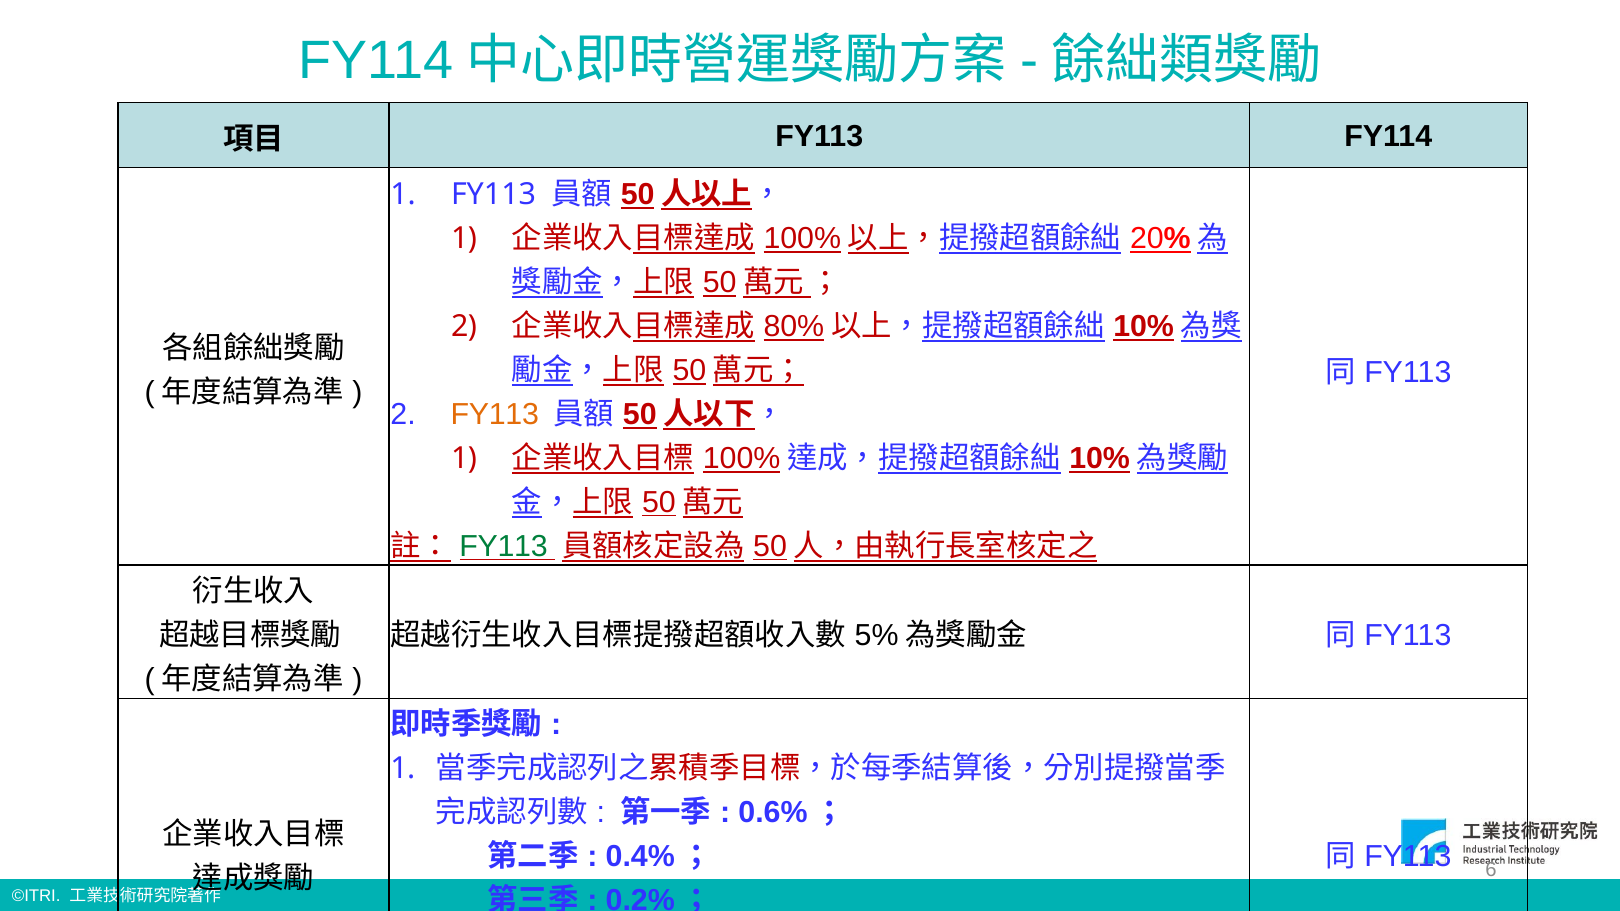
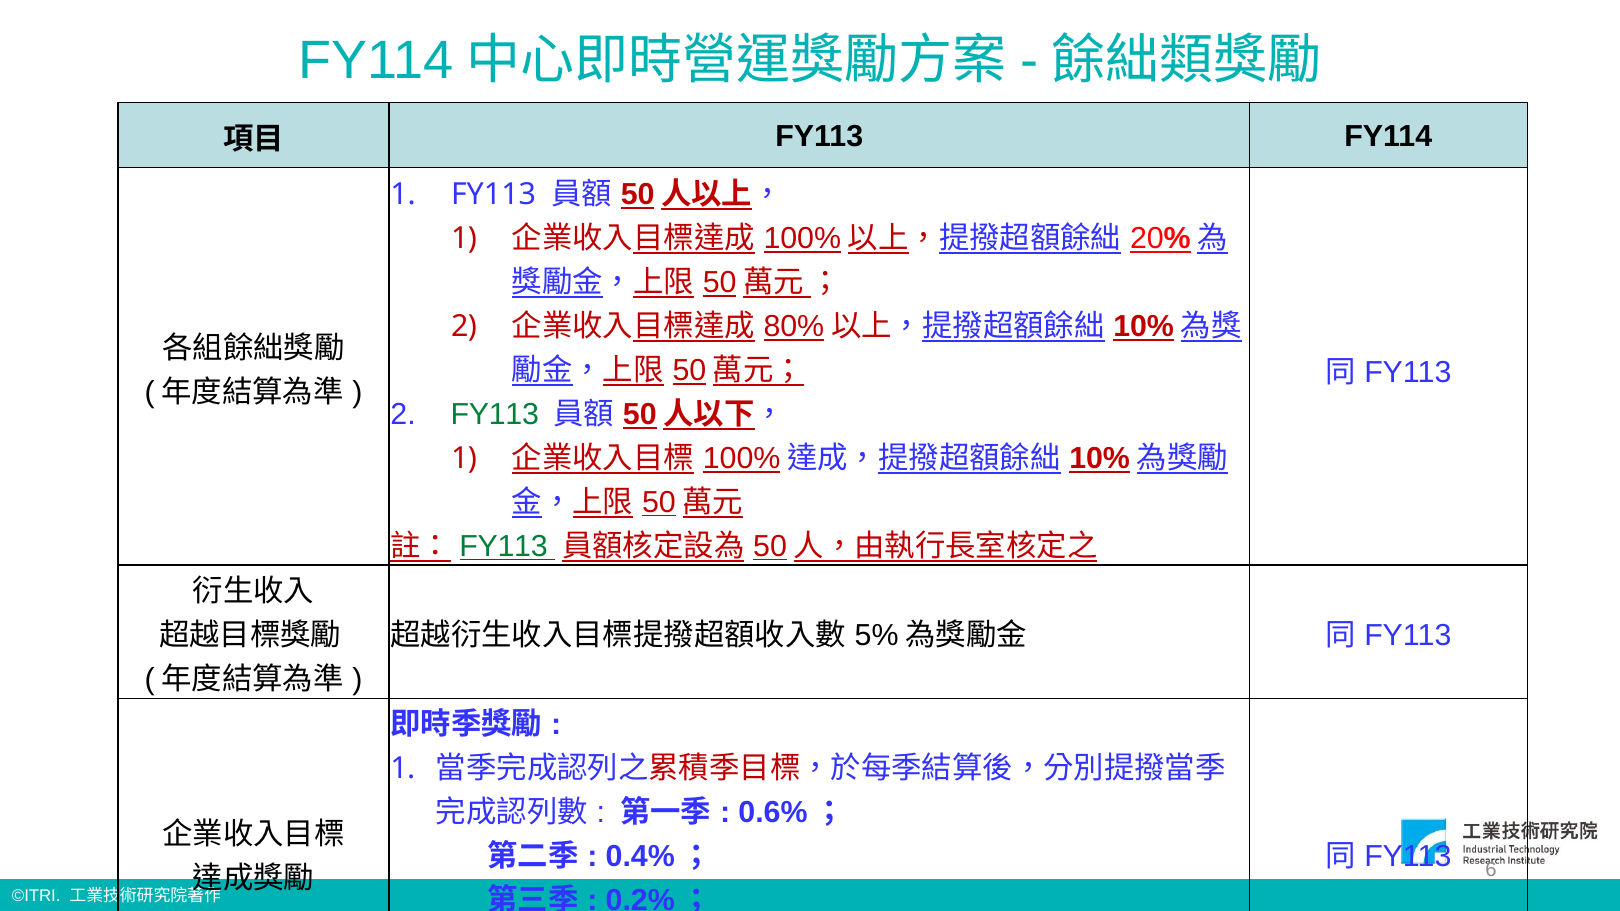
FY113 at (495, 414) colour: orange -> green
